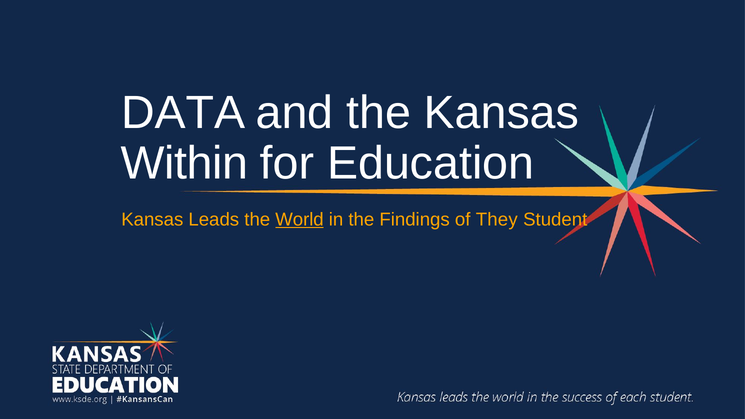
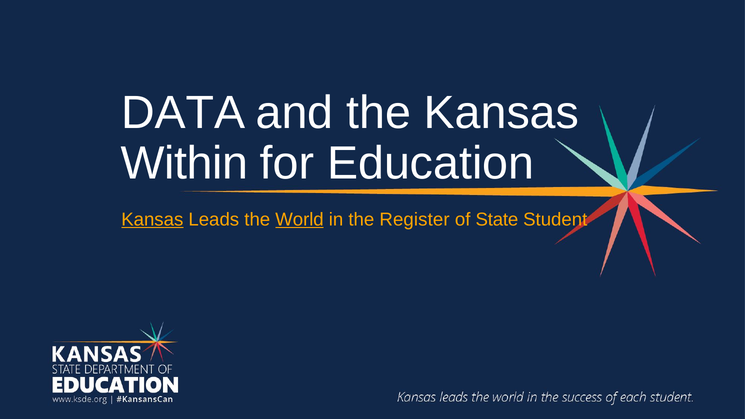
Kansas at (152, 219) underline: none -> present
Findings: Findings -> Register
They: They -> State
